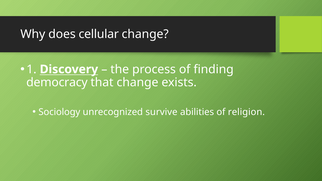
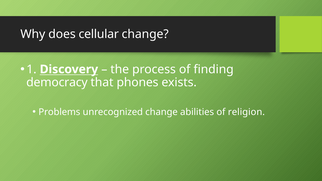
that change: change -> phones
Sociology: Sociology -> Problems
unrecognized survive: survive -> change
